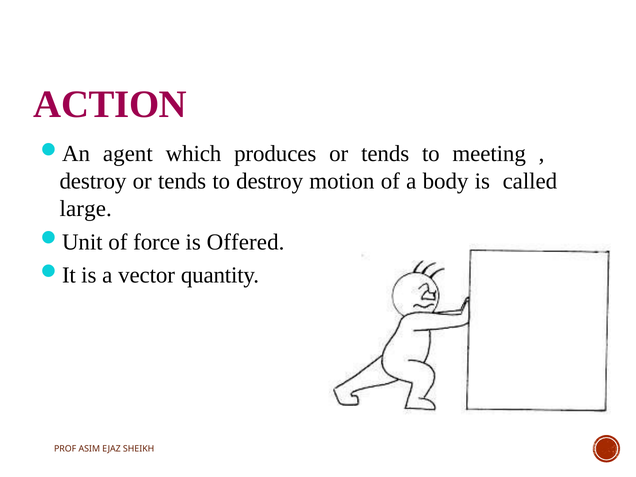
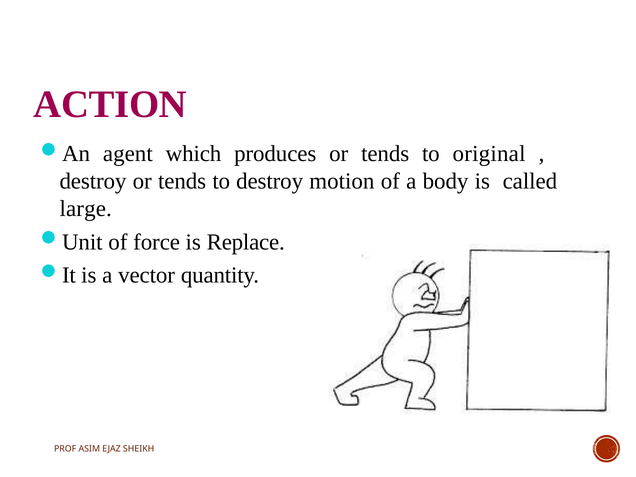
meeting: meeting -> original
Offered: Offered -> Replace
